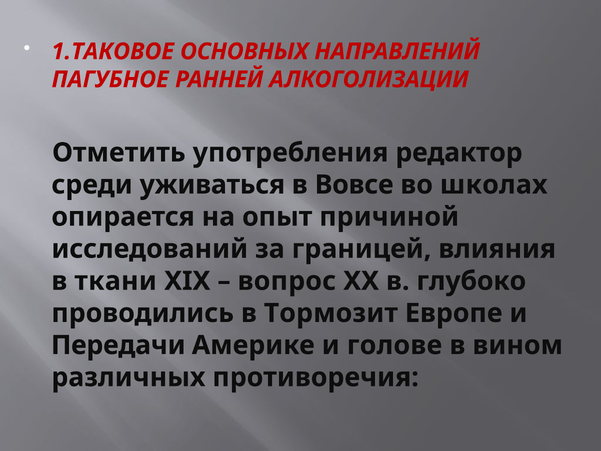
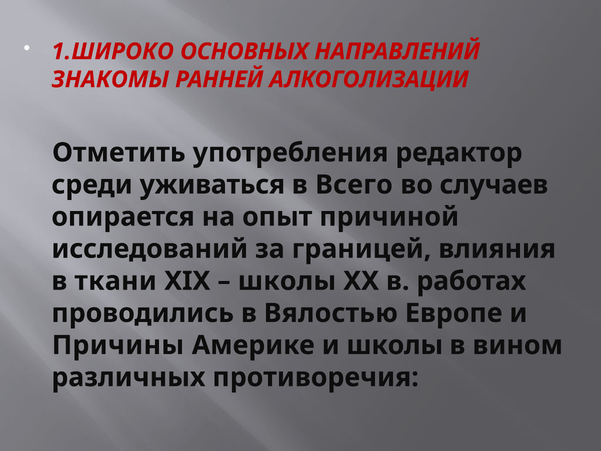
1.ТАКОВОЕ: 1.ТАКОВОЕ -> 1.ШИРОКО
ПАГУБНОЕ: ПАГУБНОЕ -> ЗНАКОМЫ
Вовсе: Вовсе -> Всего
школах: школах -> случаев
вопрос at (287, 281): вопрос -> школы
глубоко: глубоко -> работах
Тормозит: Тормозит -> Вялостью
Передачи: Передачи -> Причины
и голове: голове -> школы
